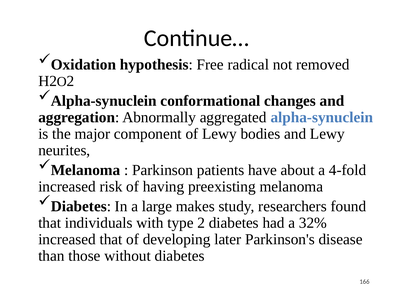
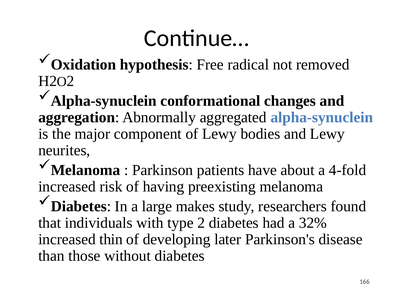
increased that: that -> thin
